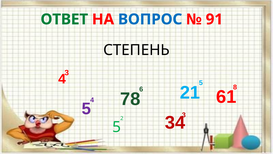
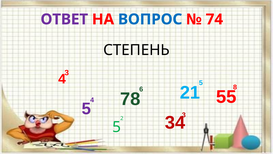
ОТВЕТ colour: green -> purple
91: 91 -> 74
61: 61 -> 55
